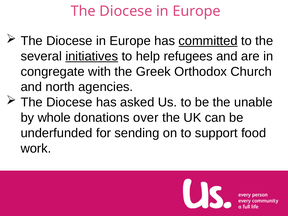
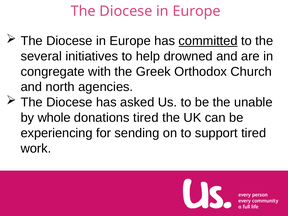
initiatives underline: present -> none
refugees: refugees -> drowned
donations over: over -> tired
underfunded: underfunded -> experiencing
support food: food -> tired
